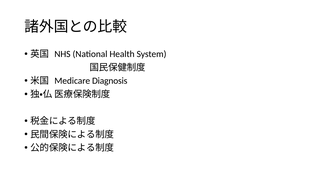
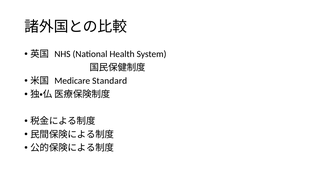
Diagnosis: Diagnosis -> Standard
